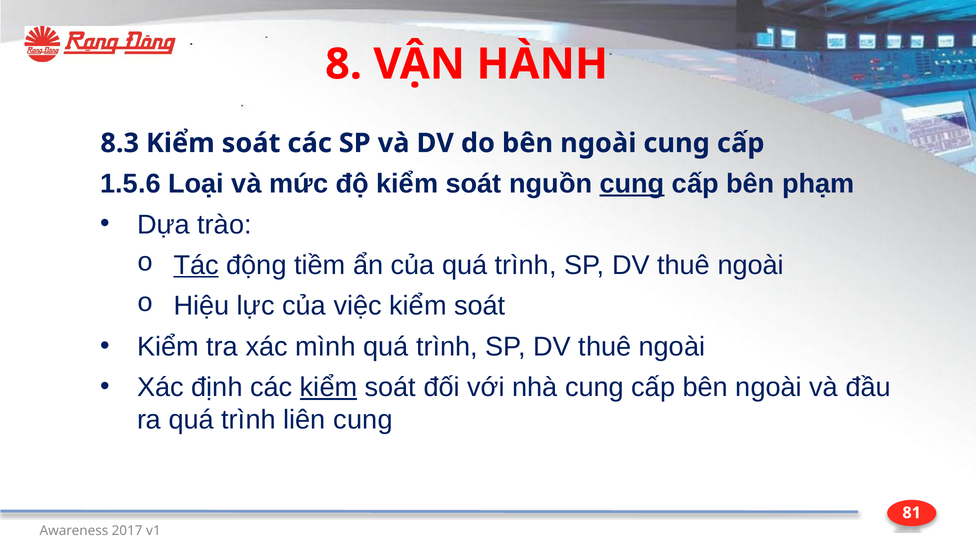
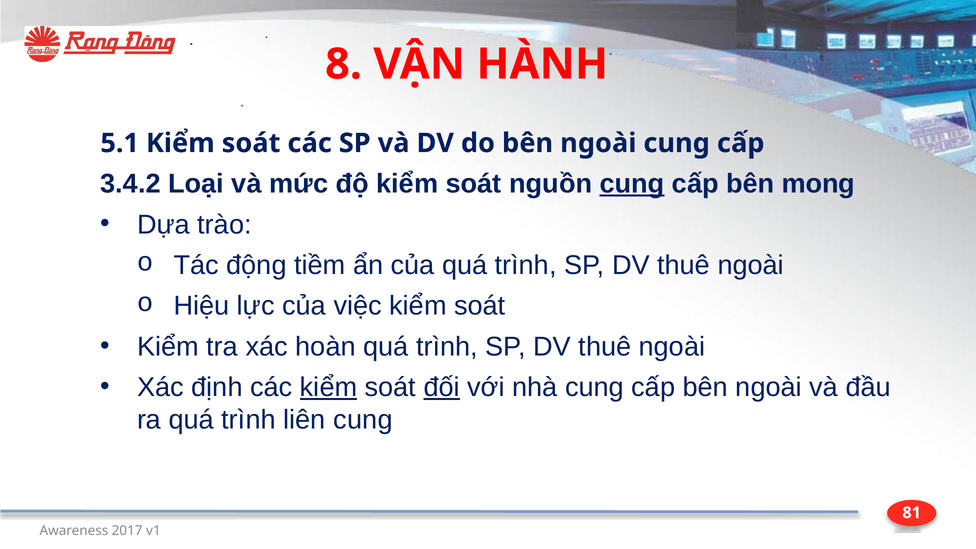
8.3: 8.3 -> 5.1
1.5.6: 1.5.6 -> 3.4.2
phạm: phạm -> mong
Tác underline: present -> none
mình: mình -> hoàn
đối underline: none -> present
